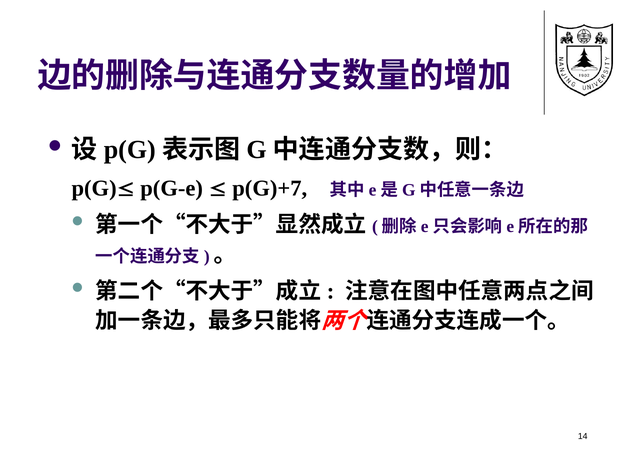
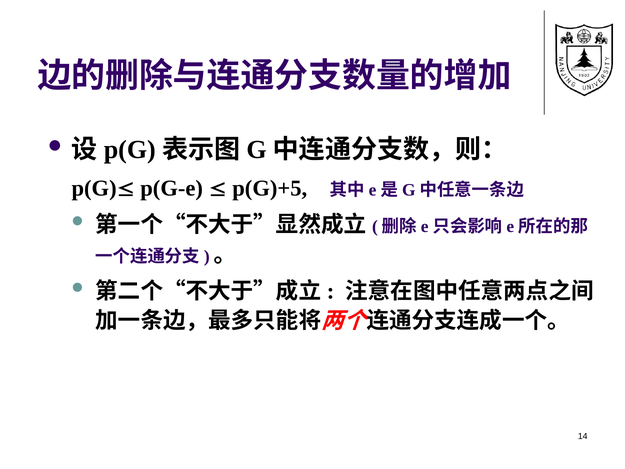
p(G)+7: p(G)+7 -> p(G)+5
